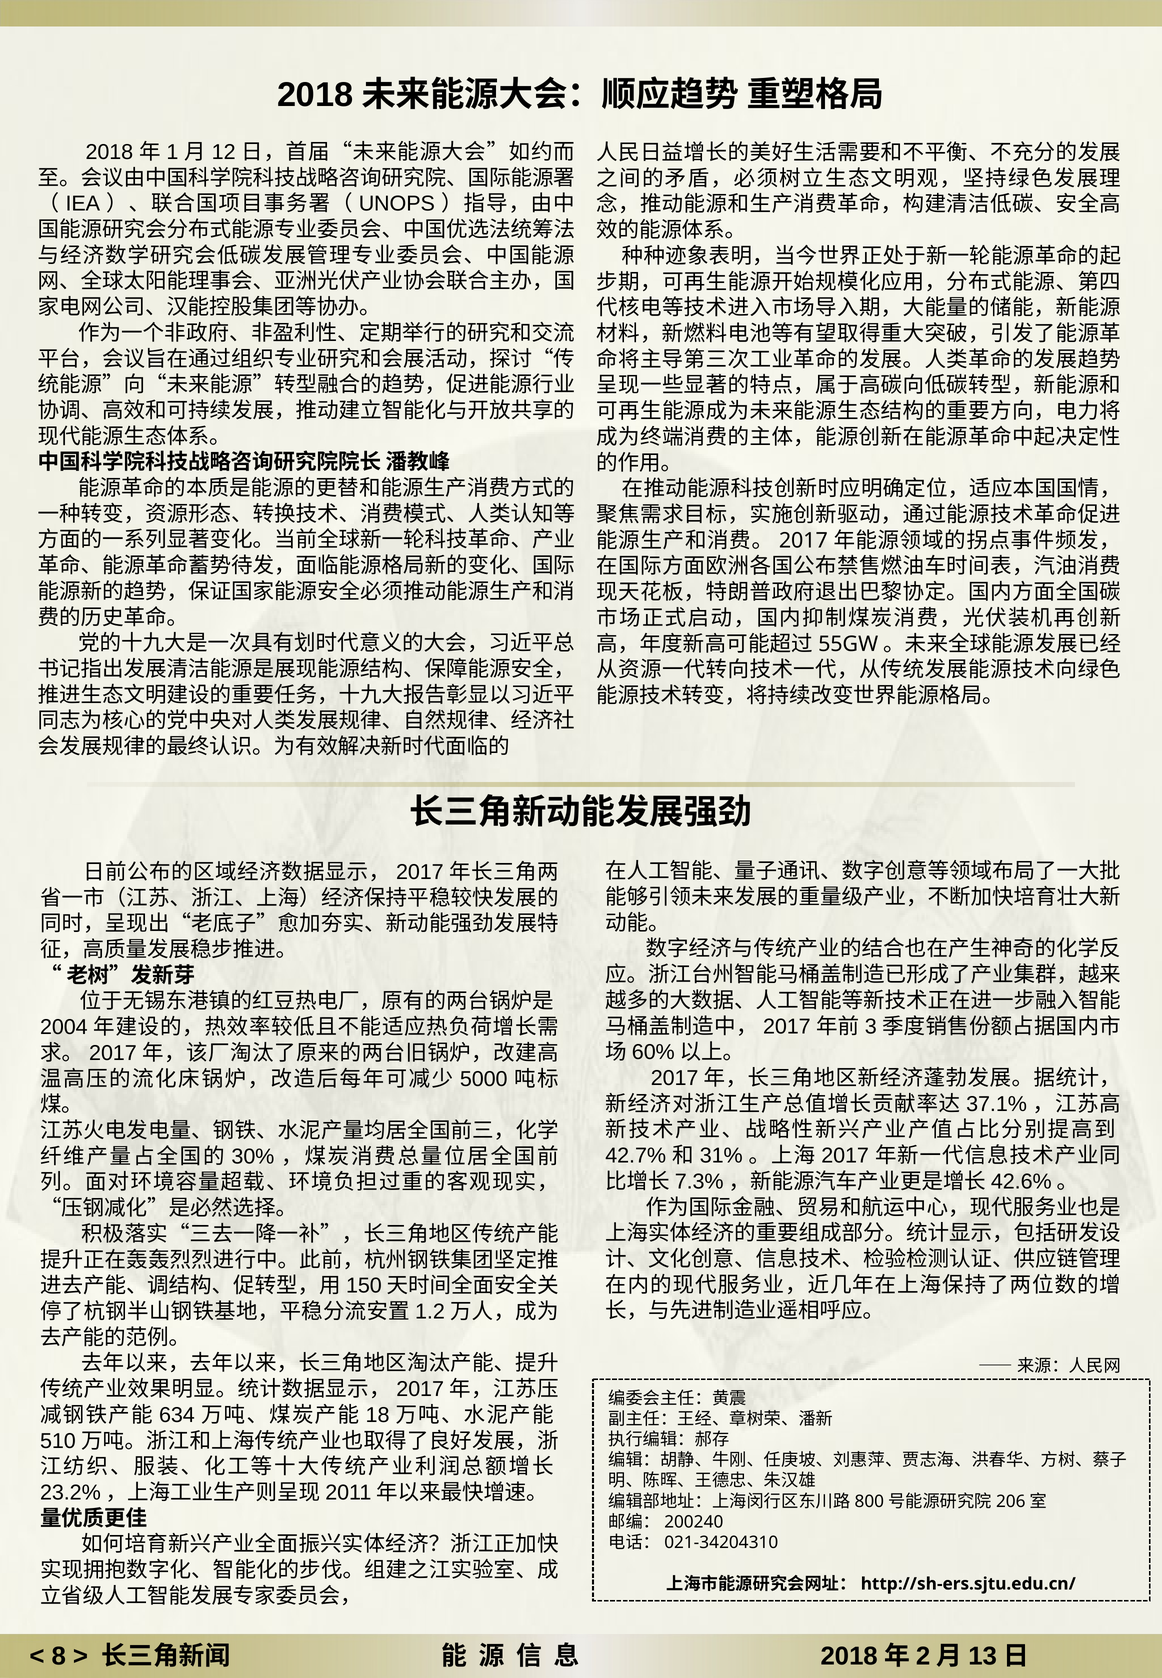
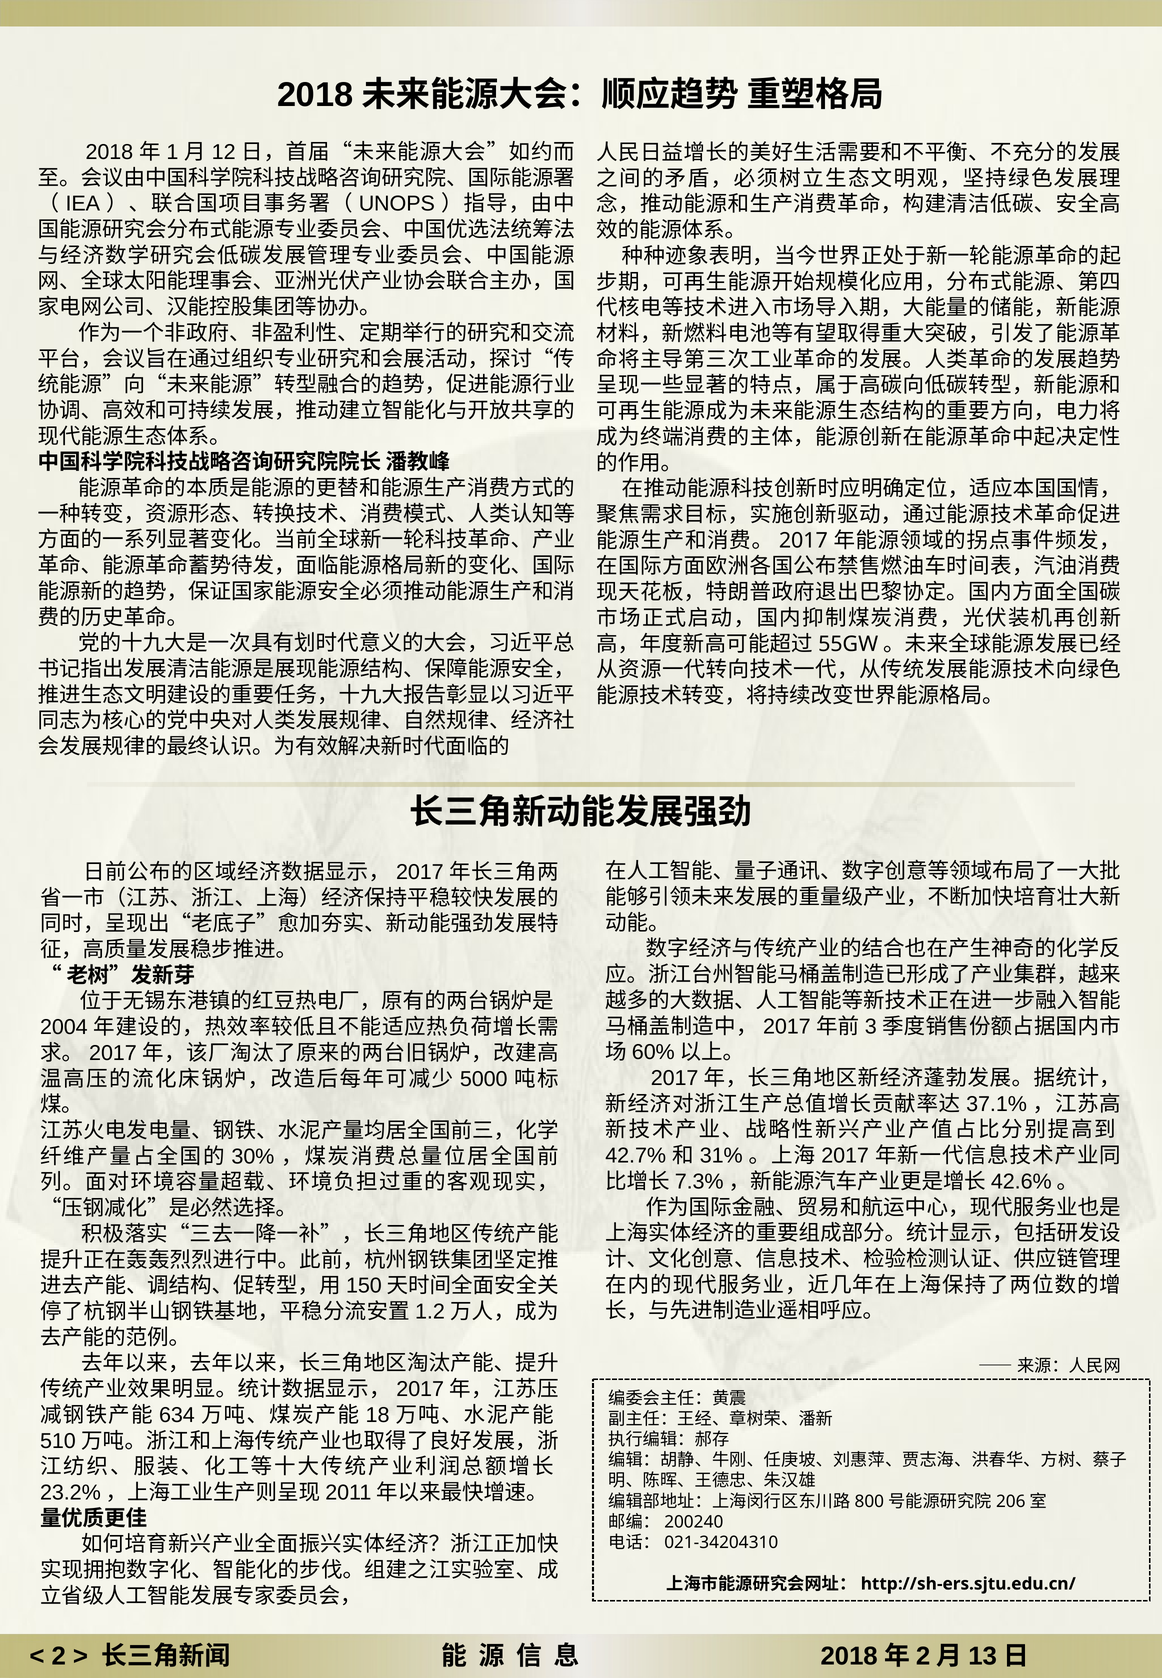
8: 8 -> 2
